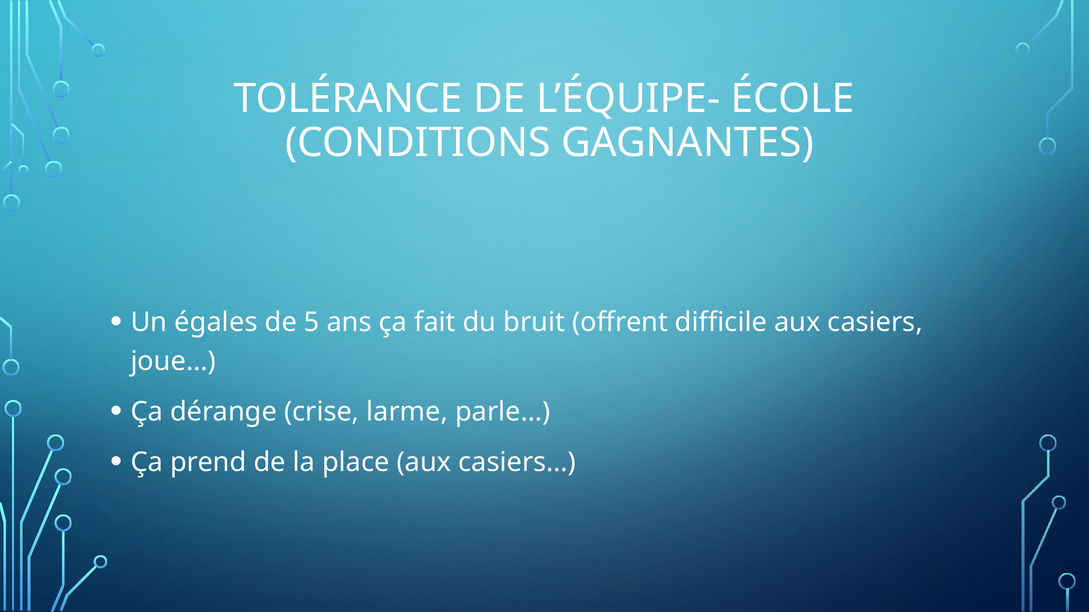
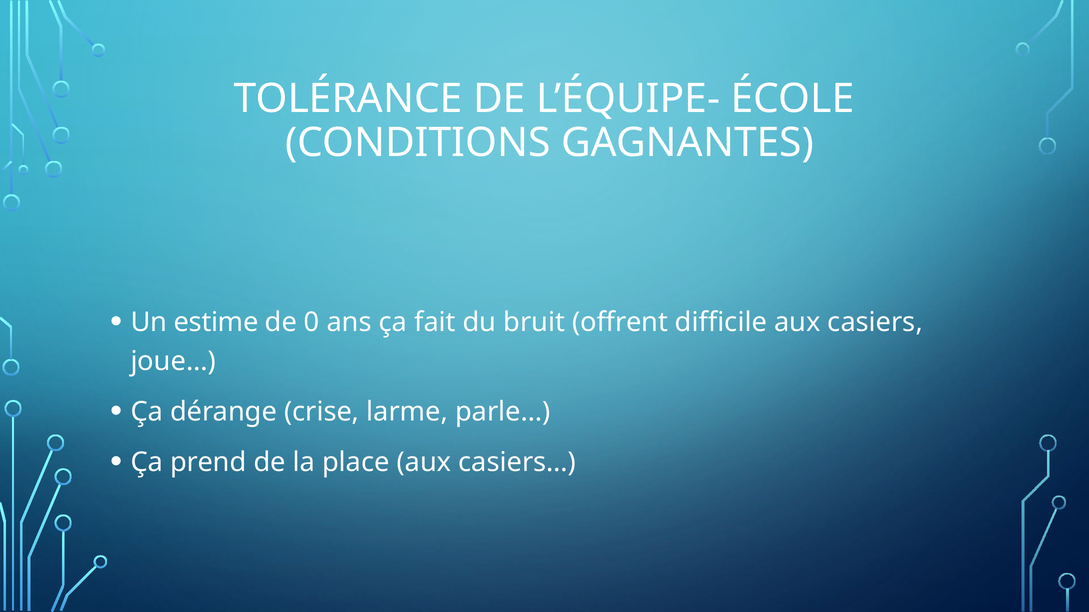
égales: égales -> estime
5: 5 -> 0
